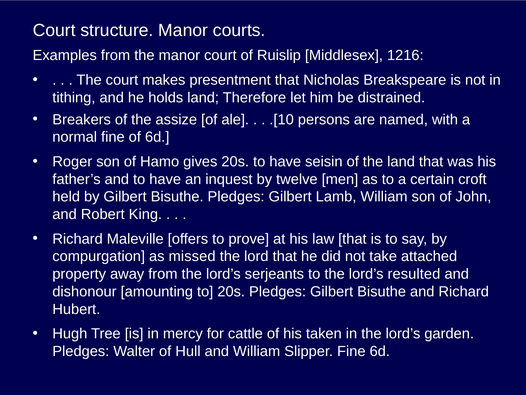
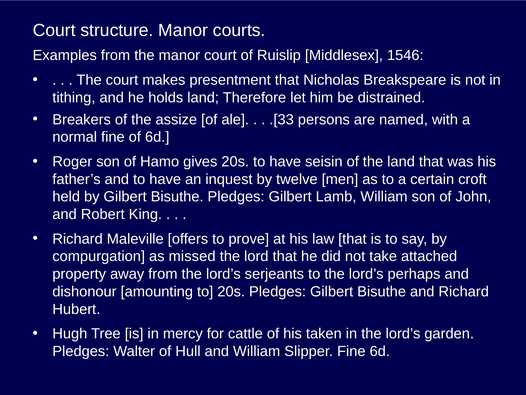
1216: 1216 -> 1546
.[10: .[10 -> .[33
resulted: resulted -> perhaps
